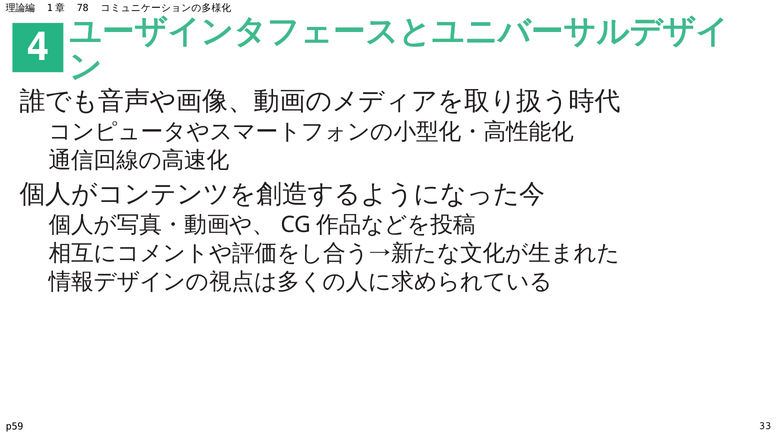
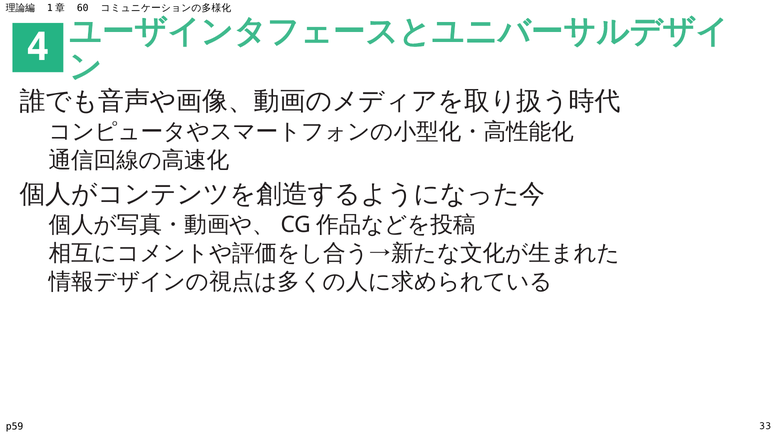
78: 78 -> 60
